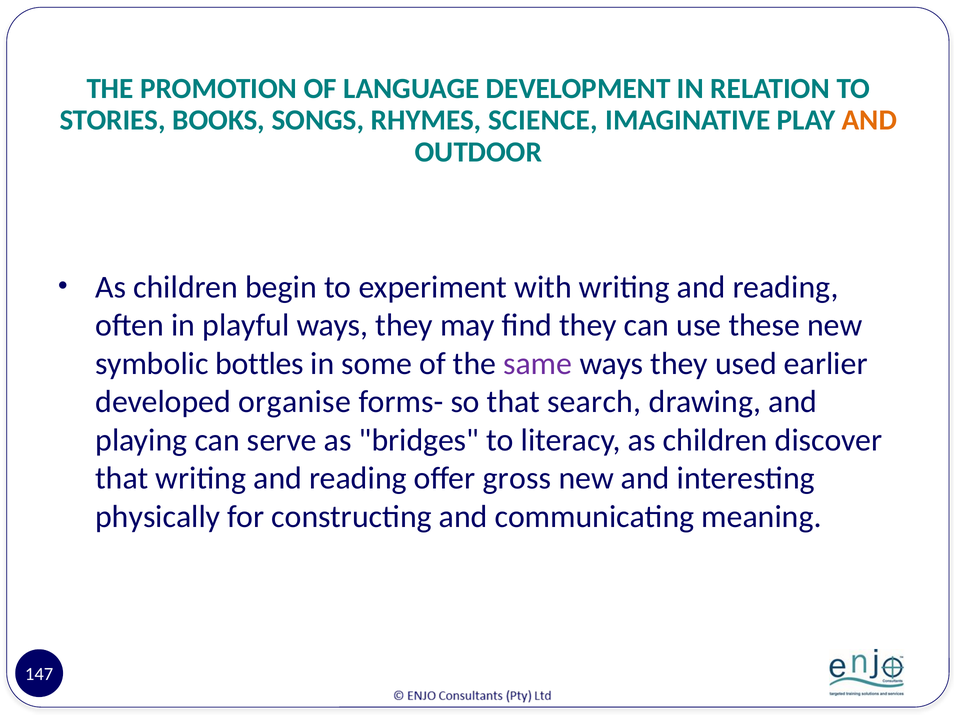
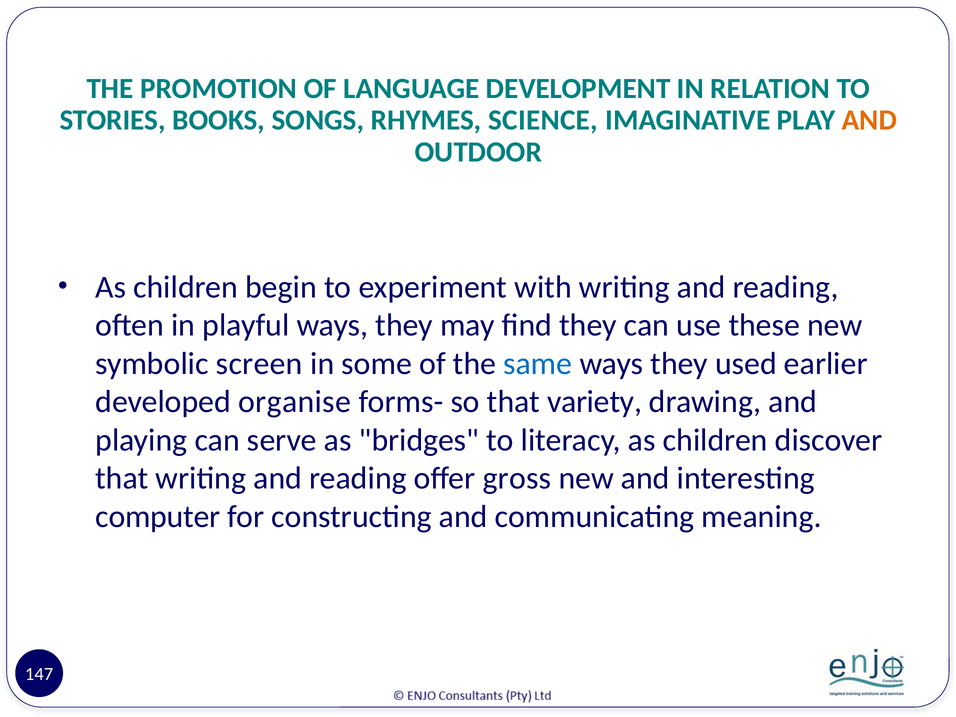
bottles: bottles -> screen
same colour: purple -> blue
search: search -> variety
physically: physically -> computer
